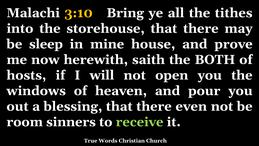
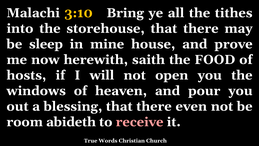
BOTH: BOTH -> FOOD
sinners: sinners -> abideth
receive colour: light green -> pink
